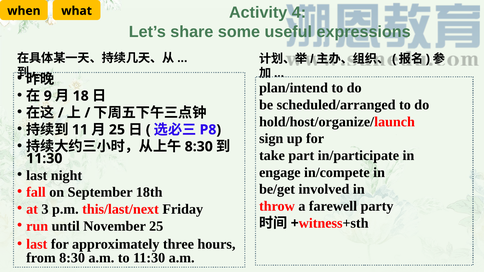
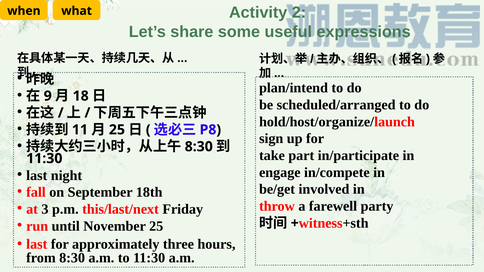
4: 4 -> 2
